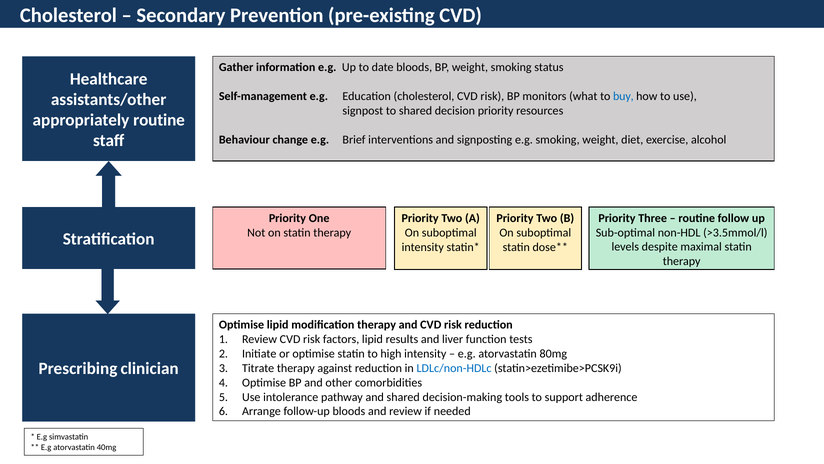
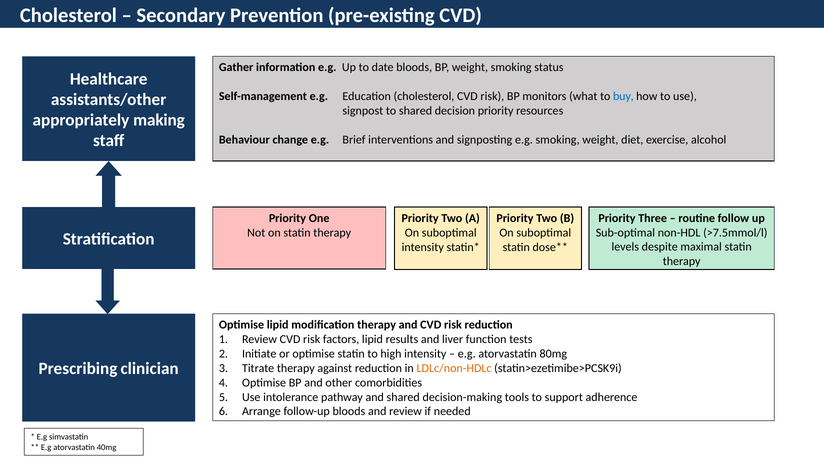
appropriately routine: routine -> making
>3.5mmol/l: >3.5mmol/l -> >7.5mmol/l
LDLc/non-HDLc colour: blue -> orange
